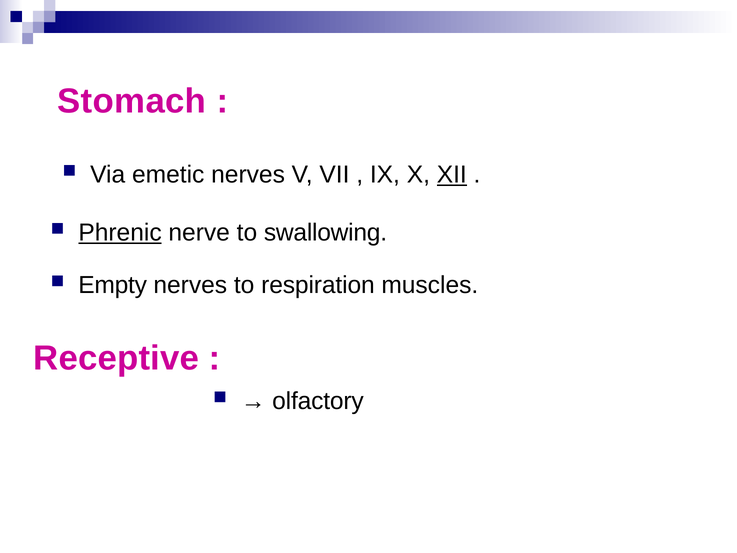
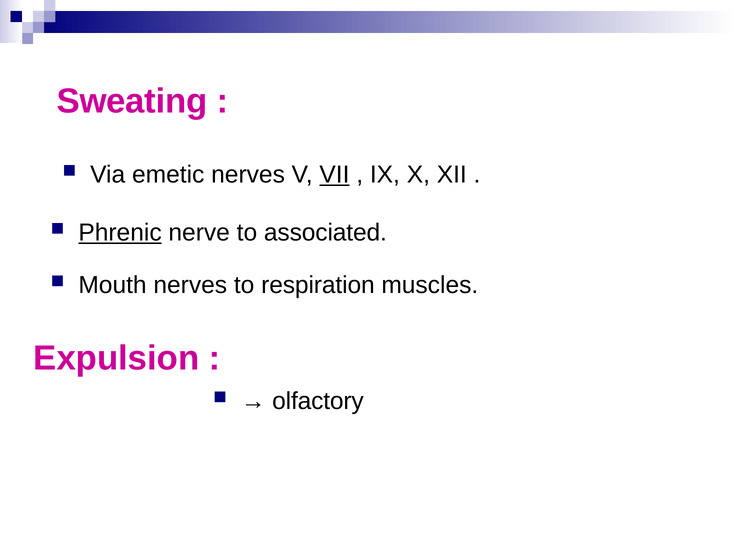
Stomach: Stomach -> Sweating
VII underline: none -> present
XII underline: present -> none
swallowing: swallowing -> associated
Empty: Empty -> Mouth
Receptive: Receptive -> Expulsion
